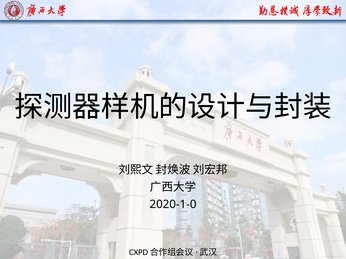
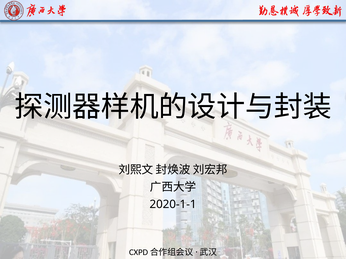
2020-1-0: 2020-1-0 -> 2020-1-1
